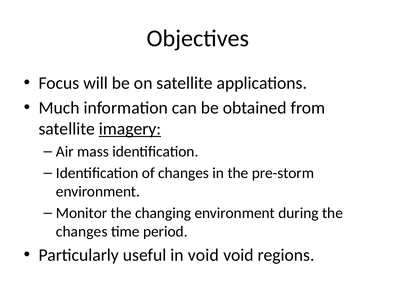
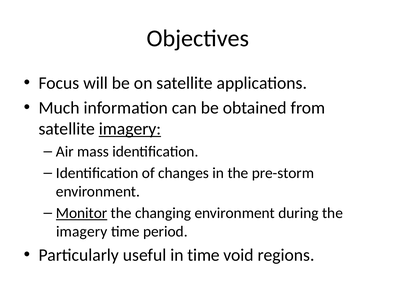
Monitor underline: none -> present
changes at (82, 232): changes -> imagery
in void: void -> time
